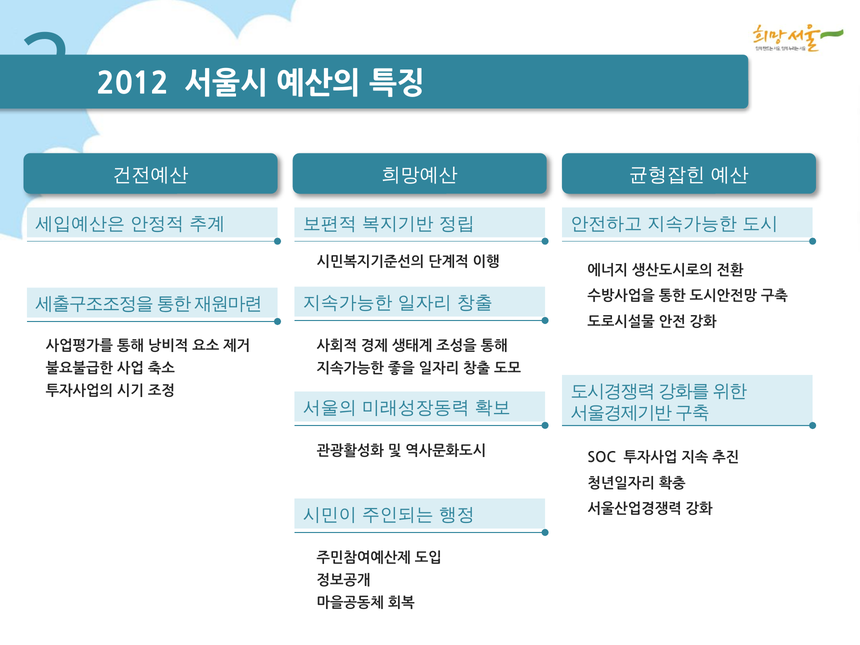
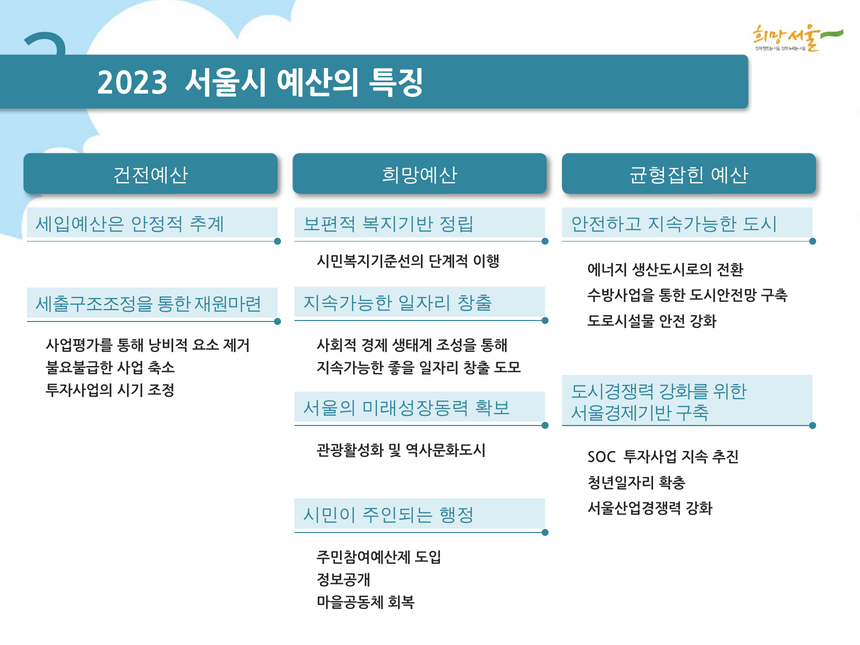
2012: 2012 -> 2023
